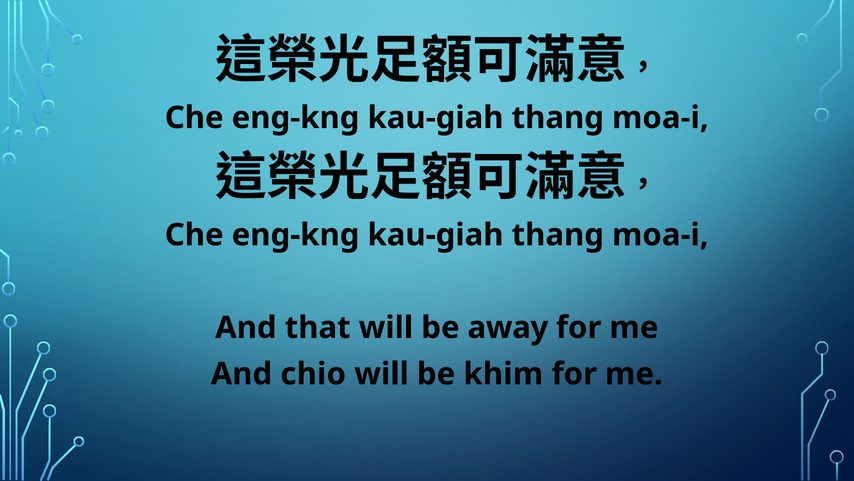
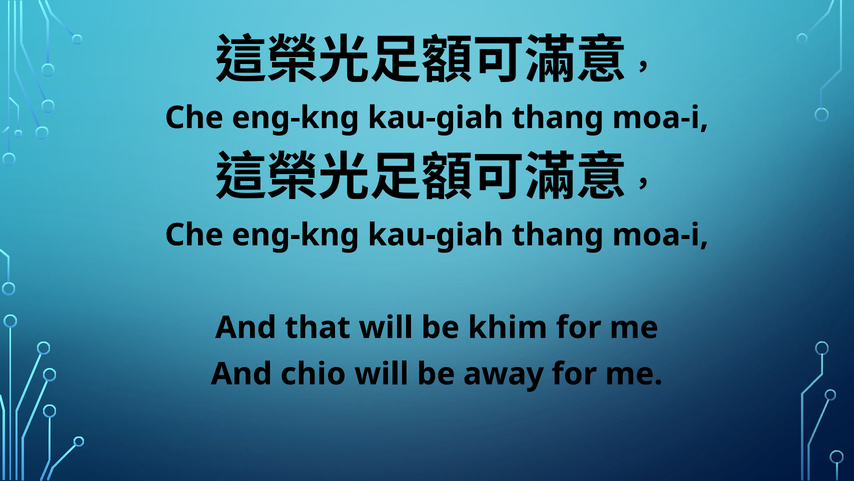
away: away -> khim
khim: khim -> away
